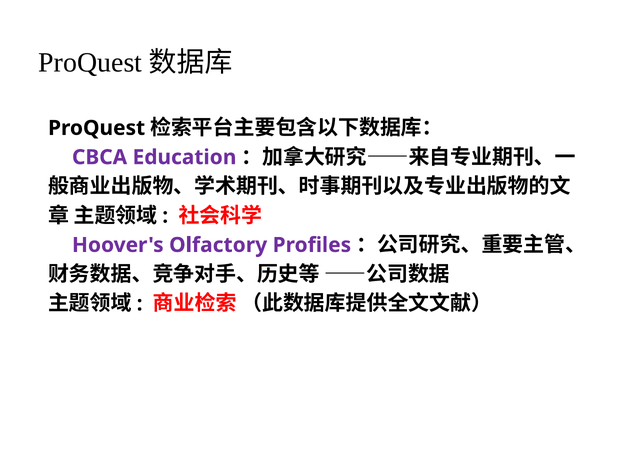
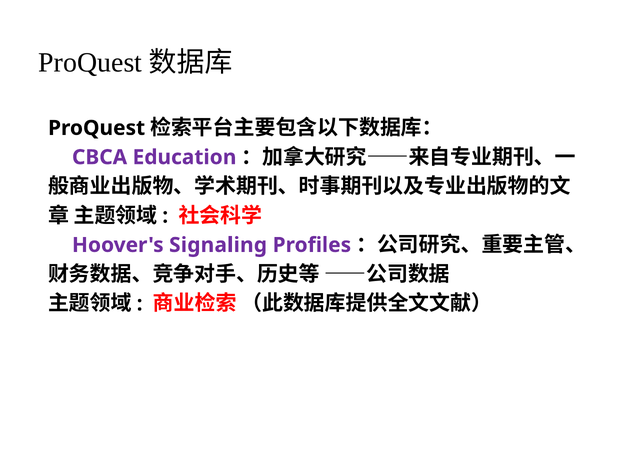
Olfactory: Olfactory -> Signaling
